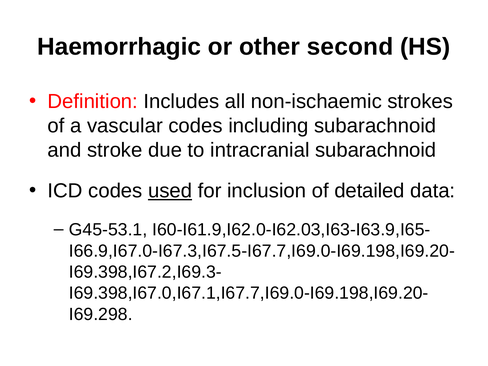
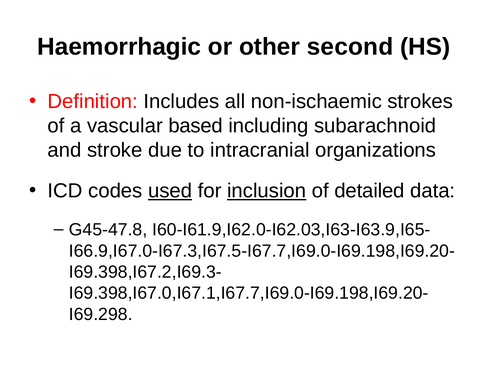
vascular codes: codes -> based
intracranial subarachnoid: subarachnoid -> organizations
inclusion underline: none -> present
G45-53.1: G45-53.1 -> G45-47.8
